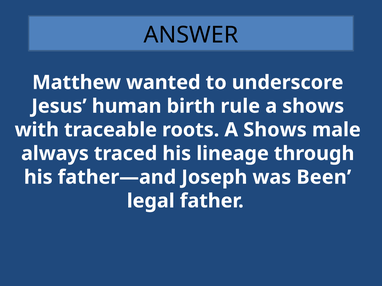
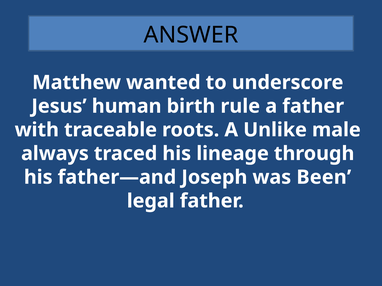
shows at (313, 106): shows -> father
roots A Shows: Shows -> Unlike
